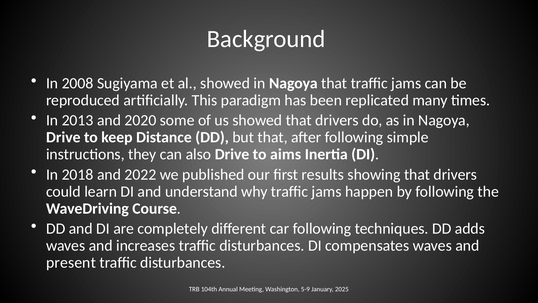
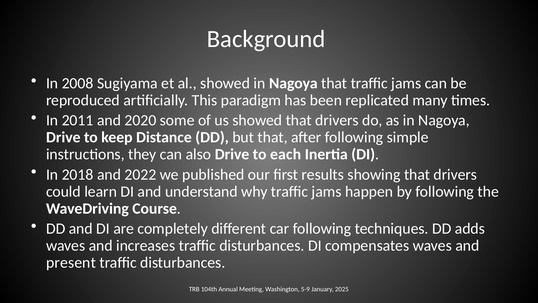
2013: 2013 -> 2011
aims: aims -> each
